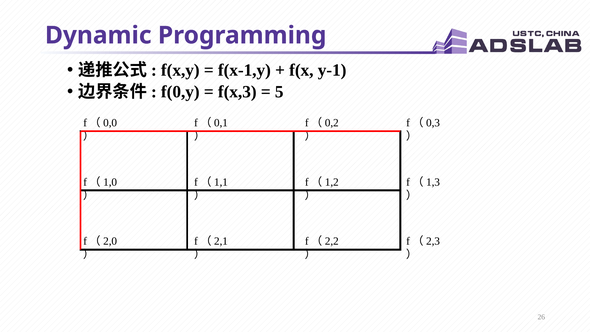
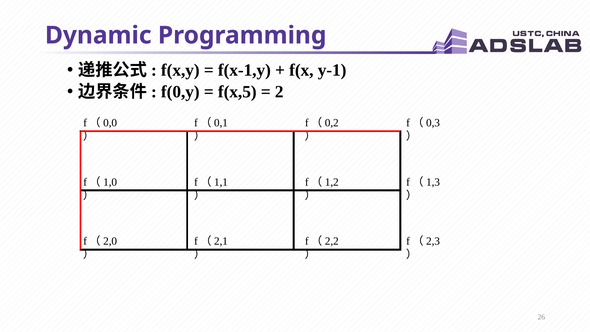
f(x,3: f(x,3 -> f(x,5
5: 5 -> 2
